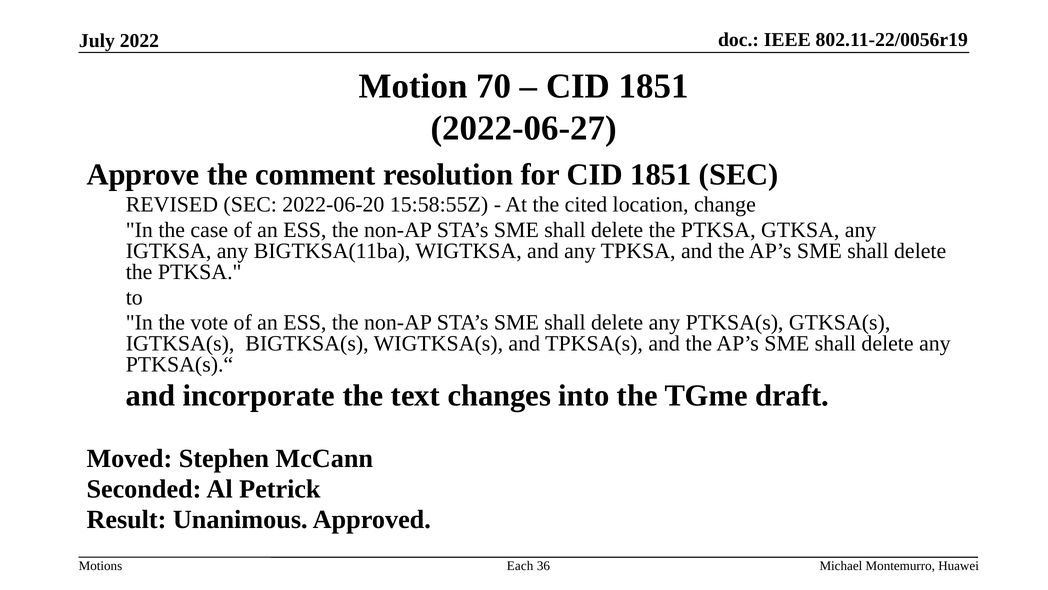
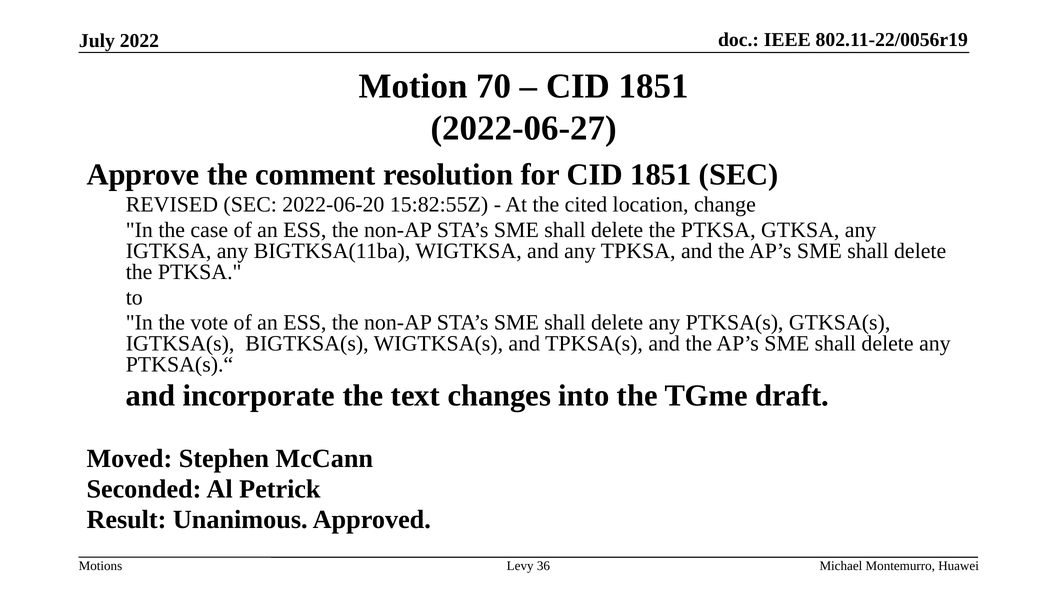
15:58:55Z: 15:58:55Z -> 15:82:55Z
Each: Each -> Levy
